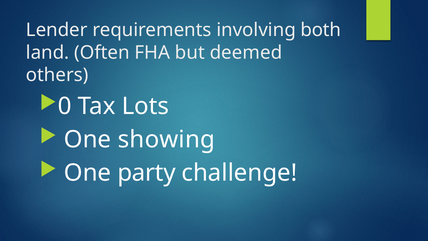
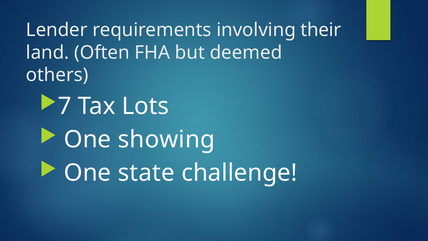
both: both -> their
0: 0 -> 7
party: party -> state
